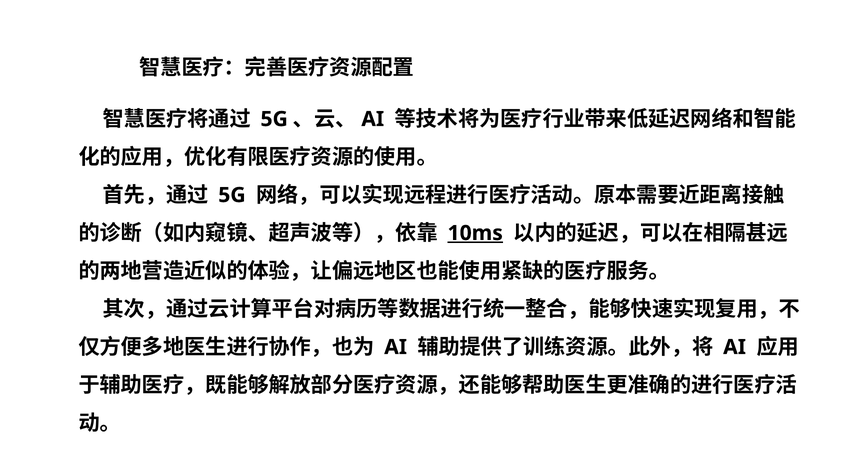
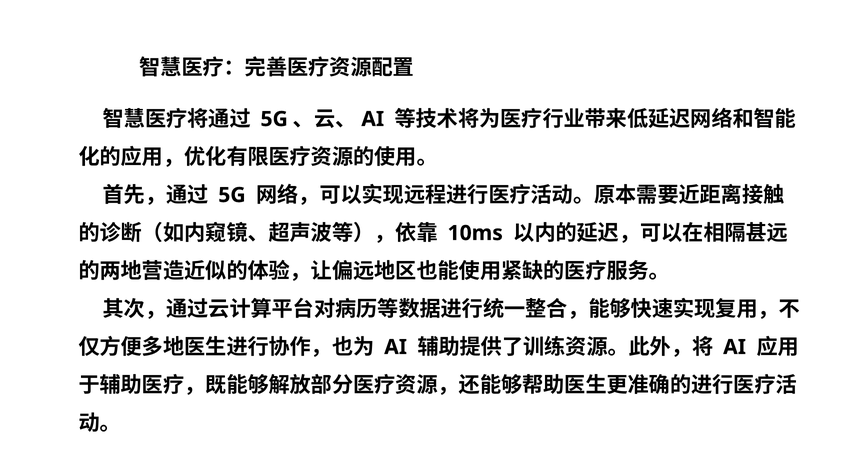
10ms underline: present -> none
